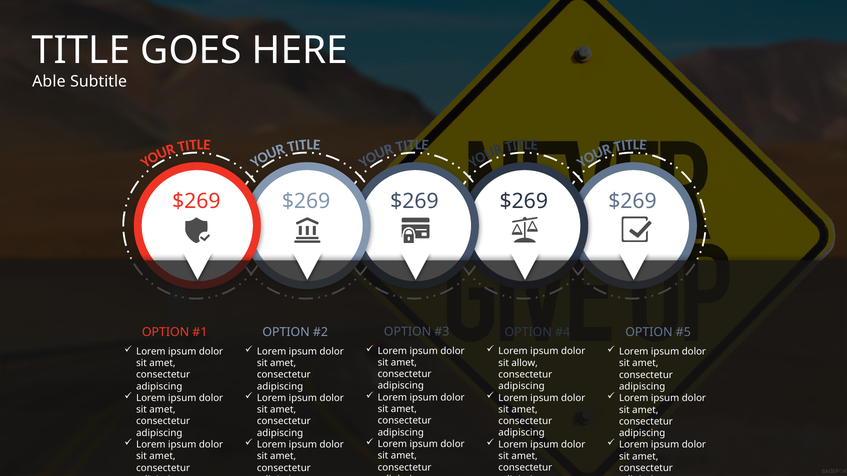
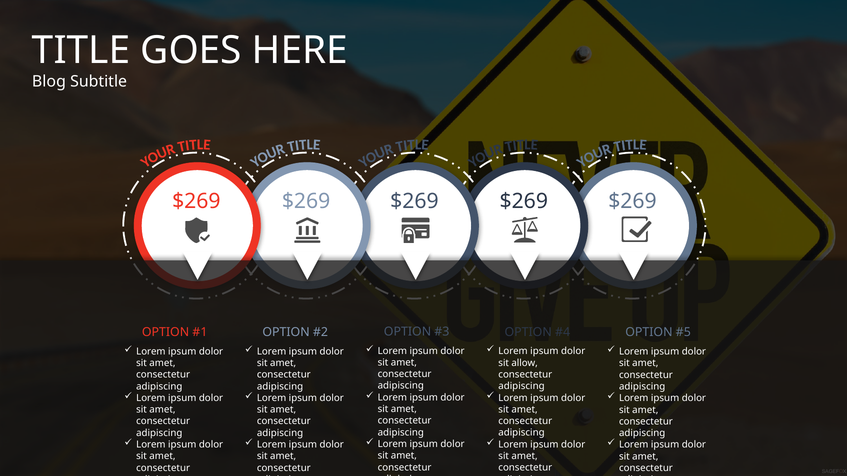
Able: Able -> Blog
